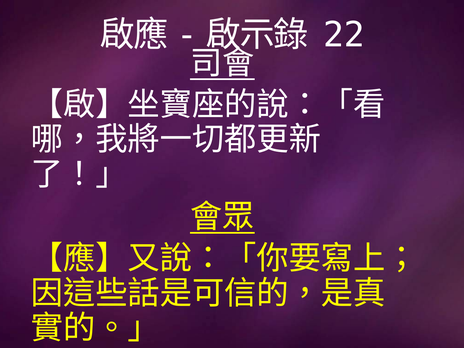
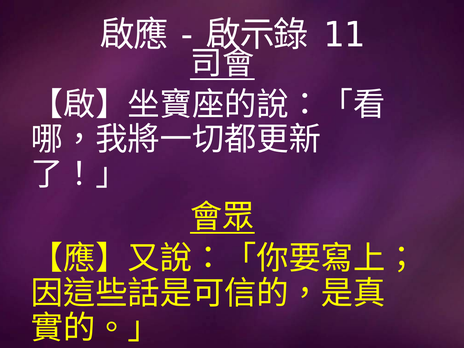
22: 22 -> 11
